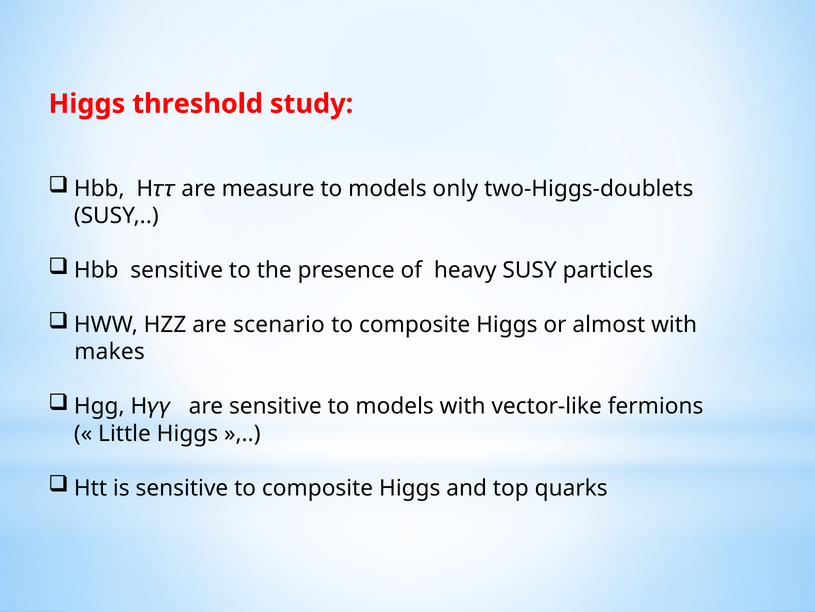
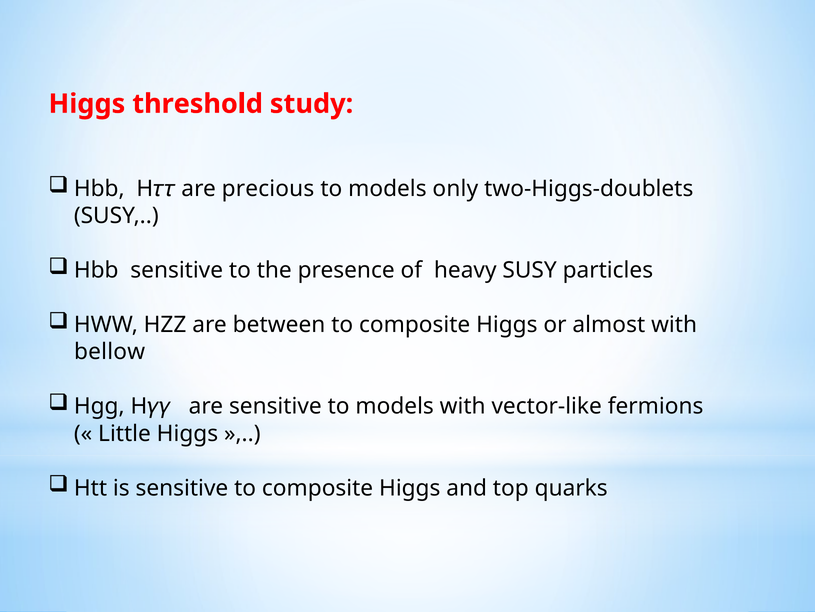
measure: measure -> precious
scenario: scenario -> between
makes: makes -> bellow
